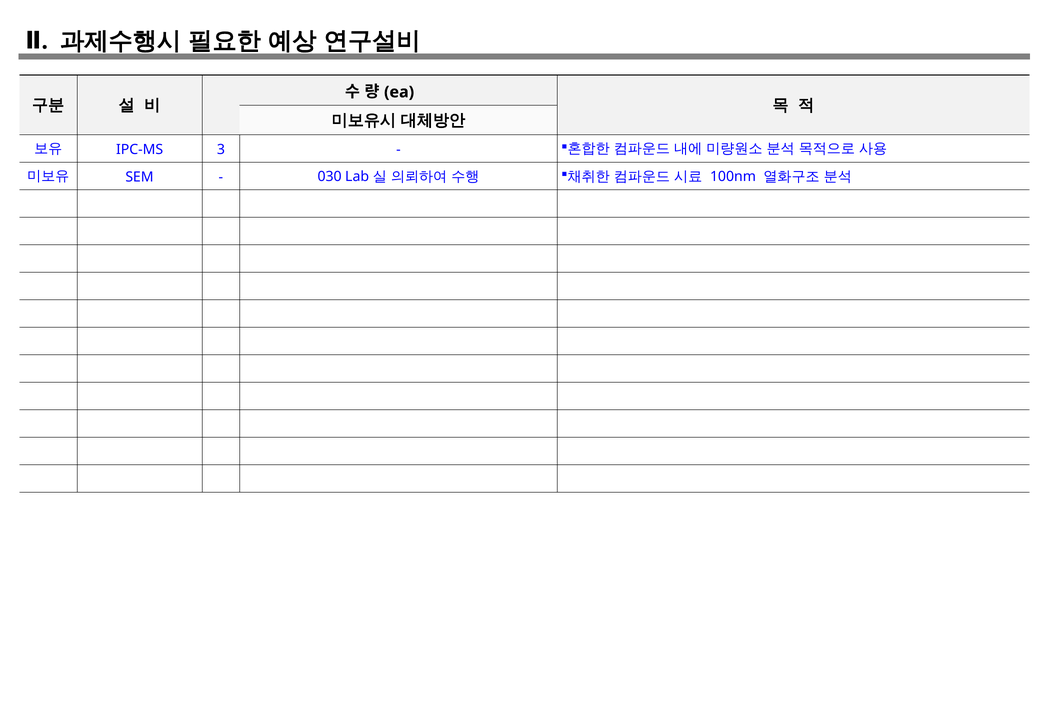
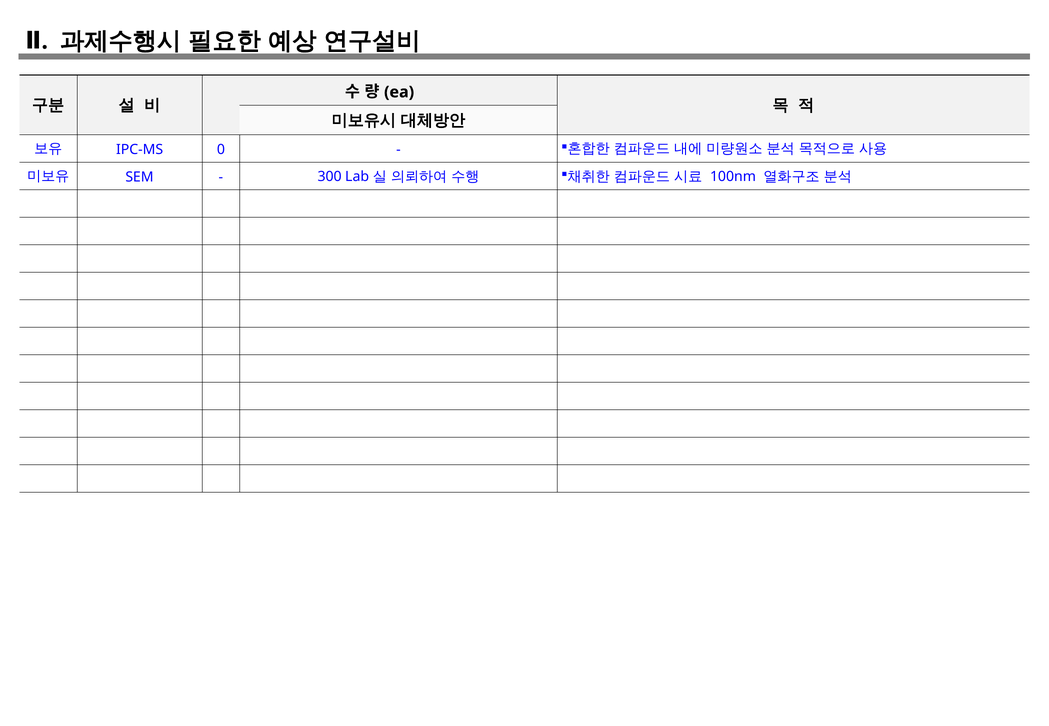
3: 3 -> 0
030: 030 -> 300
